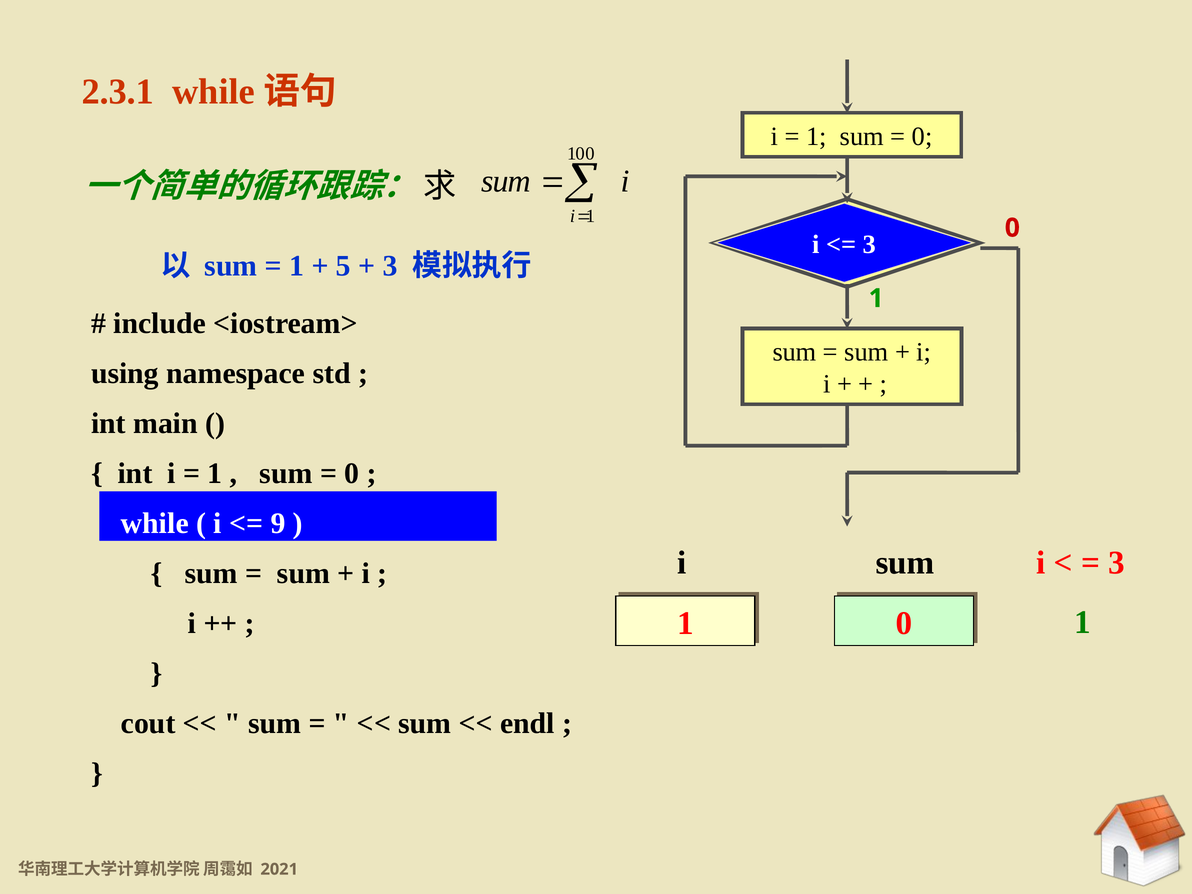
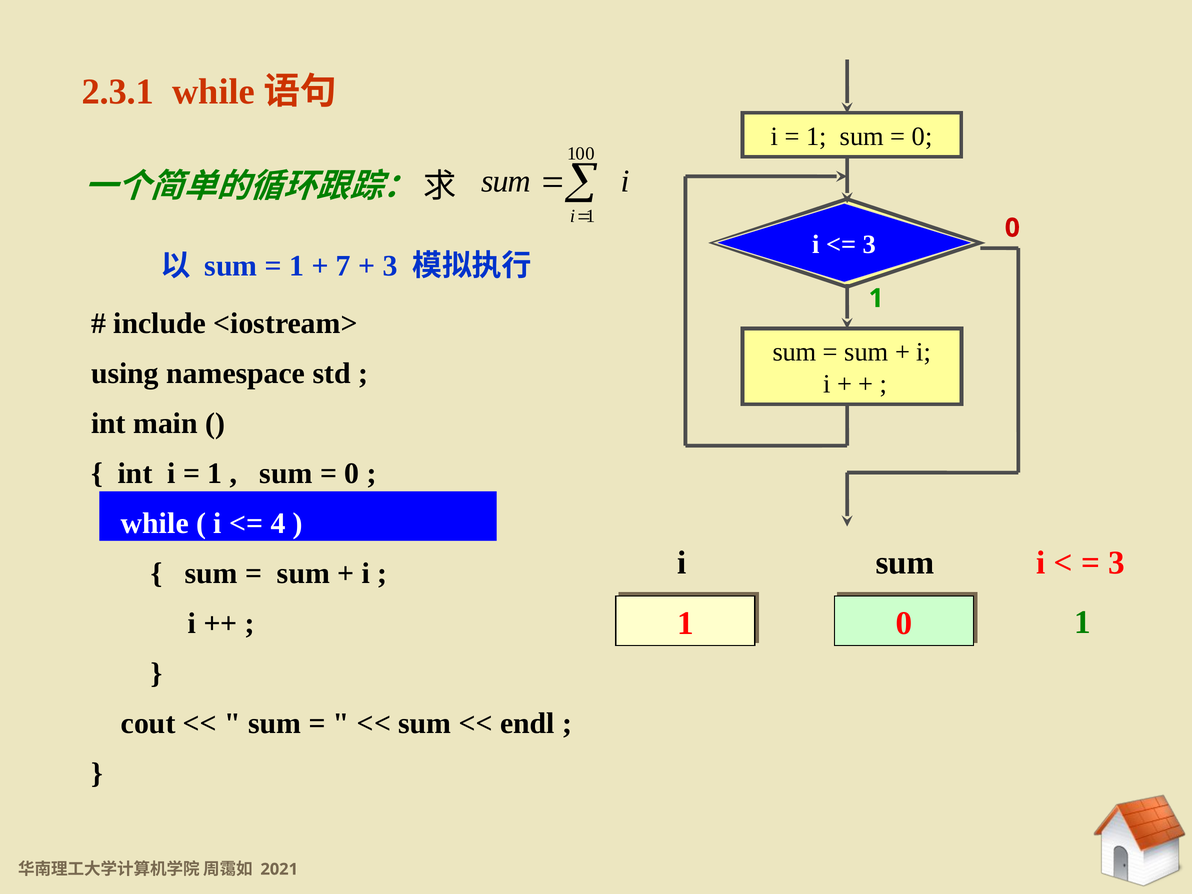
5 at (343, 266): 5 -> 7
9: 9 -> 4
